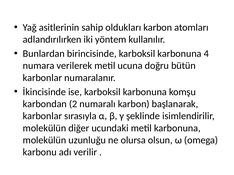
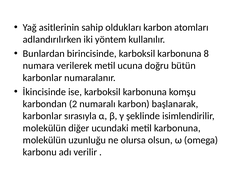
4: 4 -> 8
